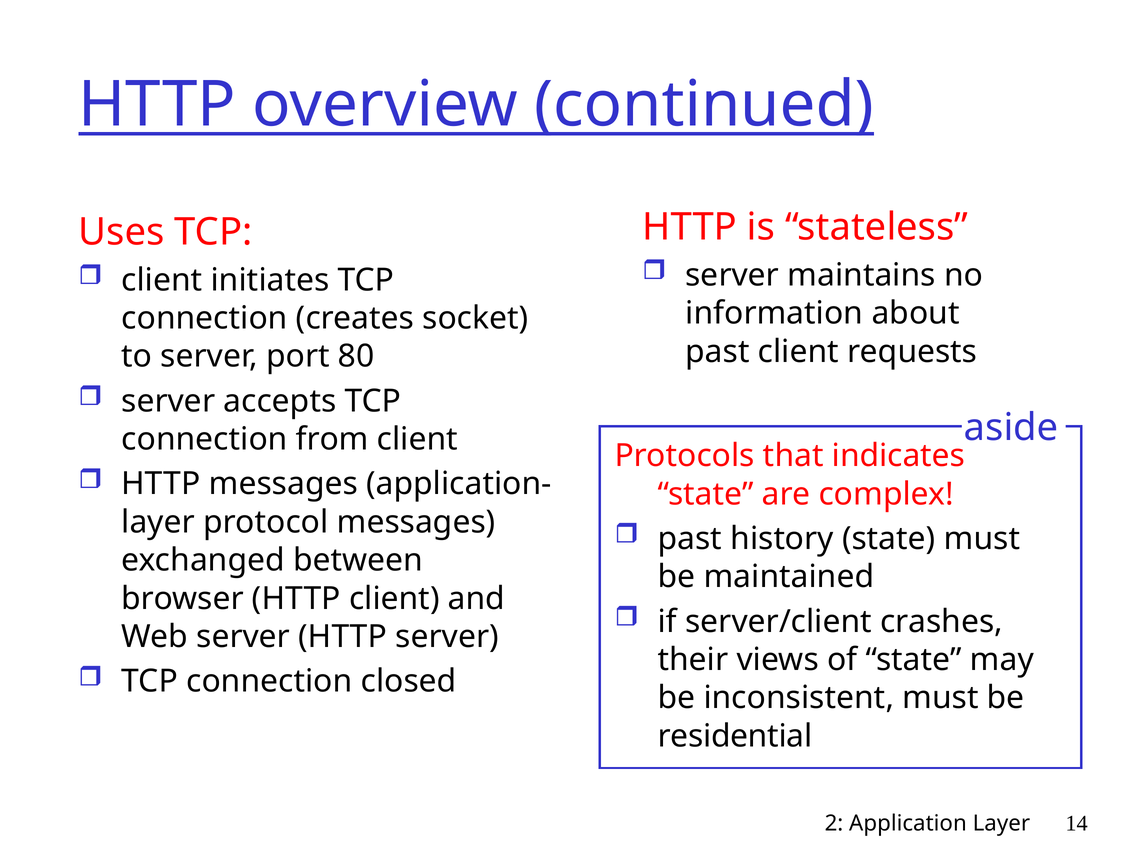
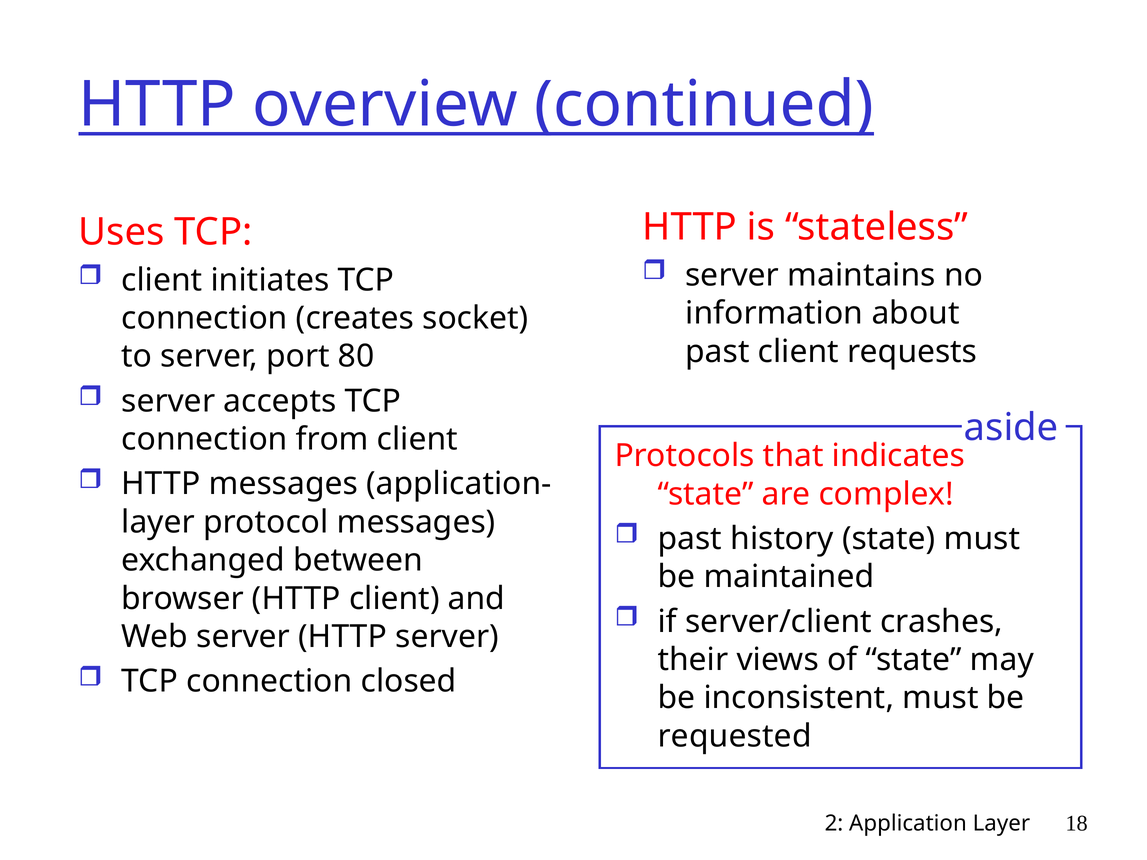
residential: residential -> requested
14: 14 -> 18
